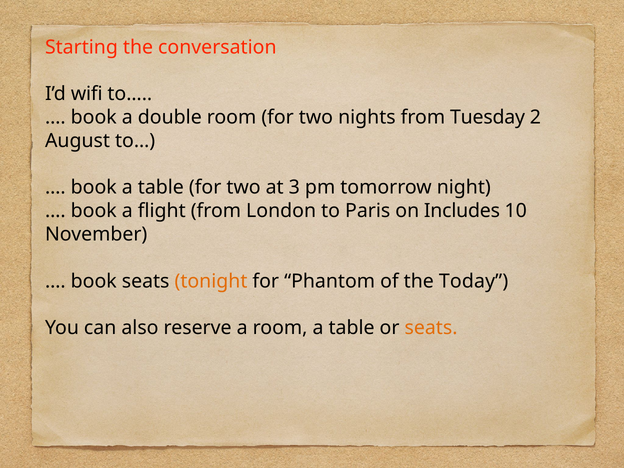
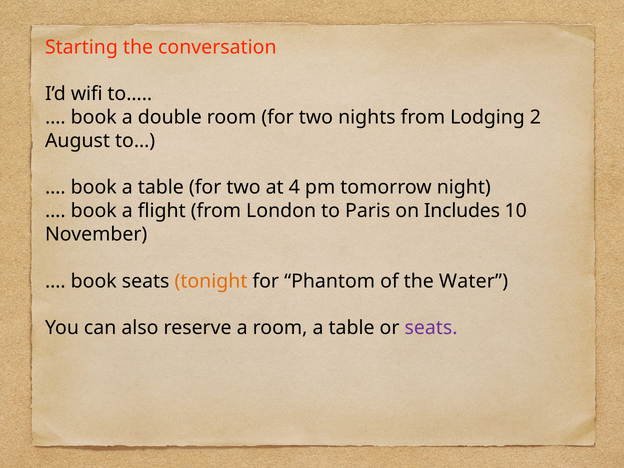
Tuesday: Tuesday -> Lodging
3: 3 -> 4
Today: Today -> Water
seats at (431, 328) colour: orange -> purple
